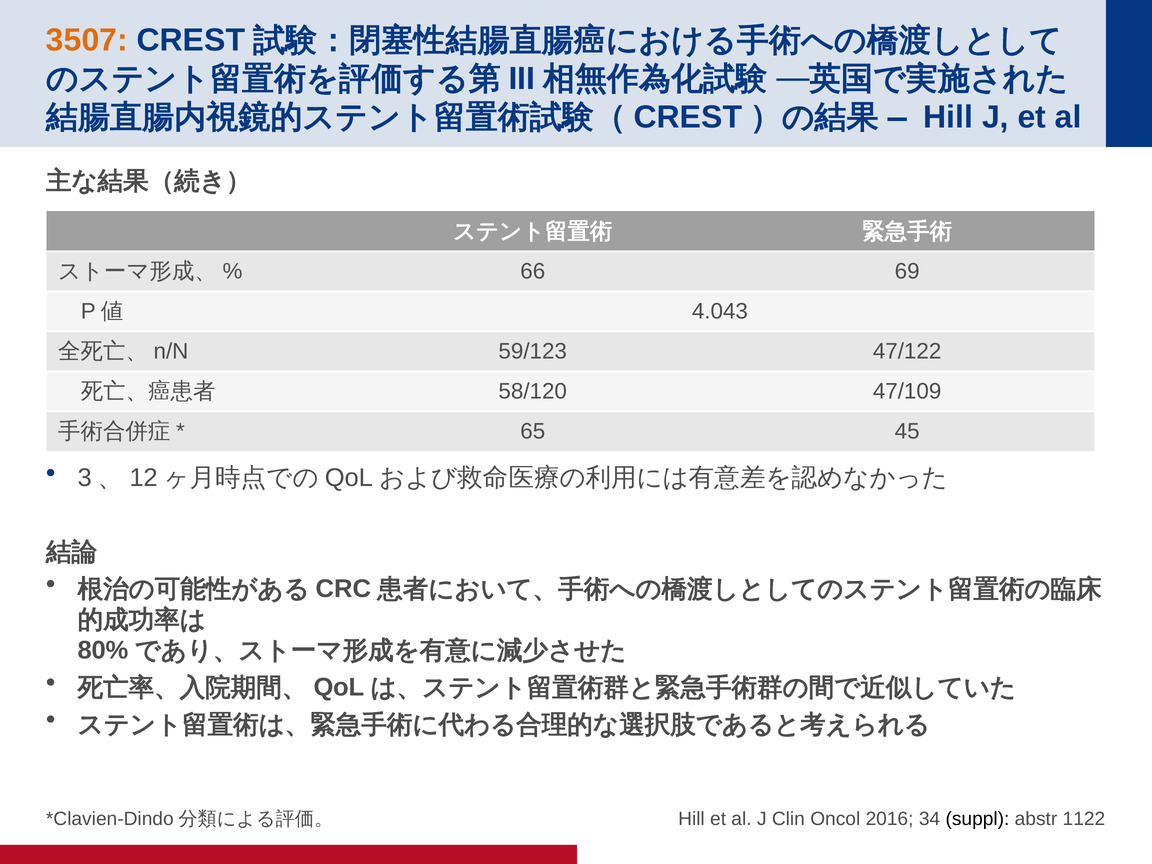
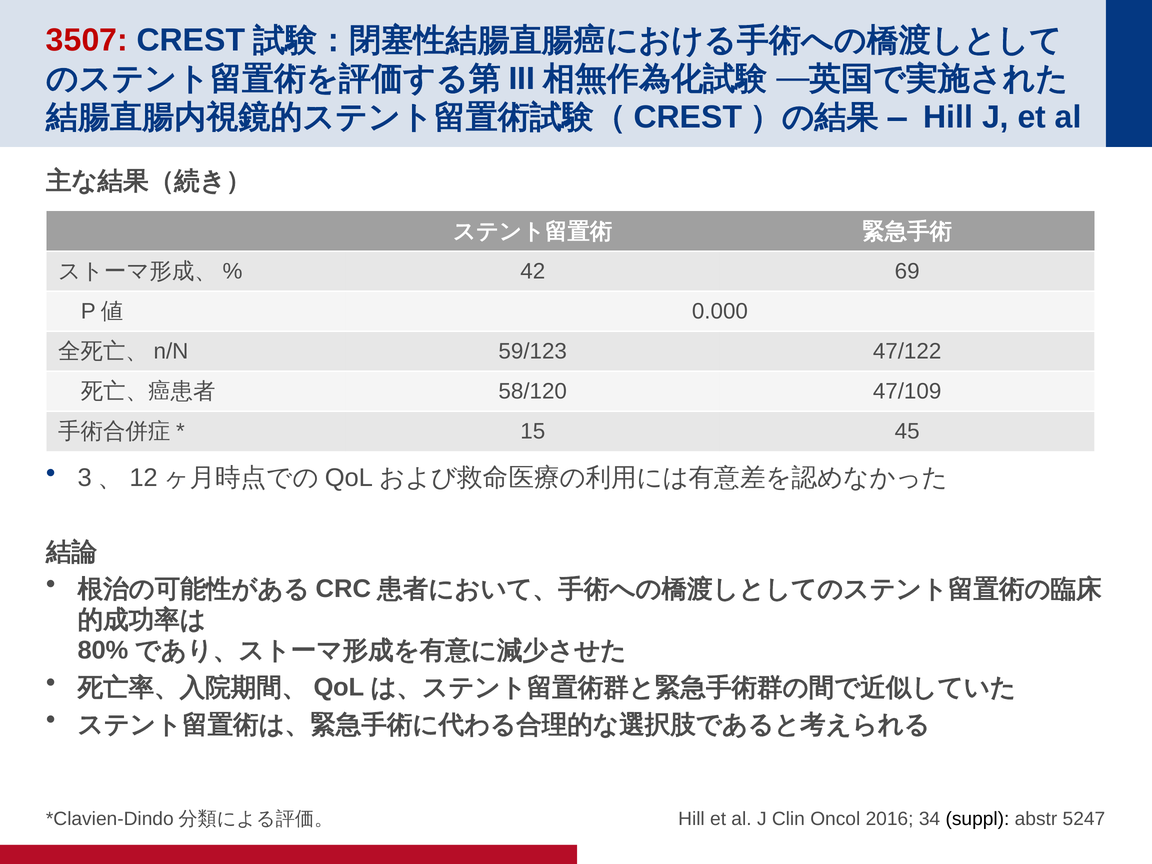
3507 colour: orange -> red
66: 66 -> 42
4.043: 4.043 -> 0.000
65: 65 -> 15
1122: 1122 -> 5247
